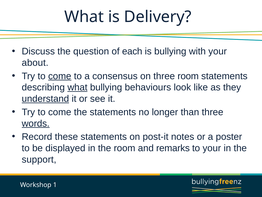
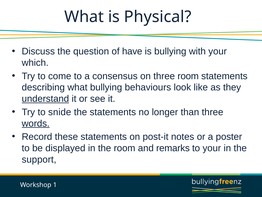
Delivery: Delivery -> Physical
each: each -> have
about: about -> which
come at (60, 76) underline: present -> none
what at (77, 87) underline: present -> none
come at (60, 112): come -> snide
